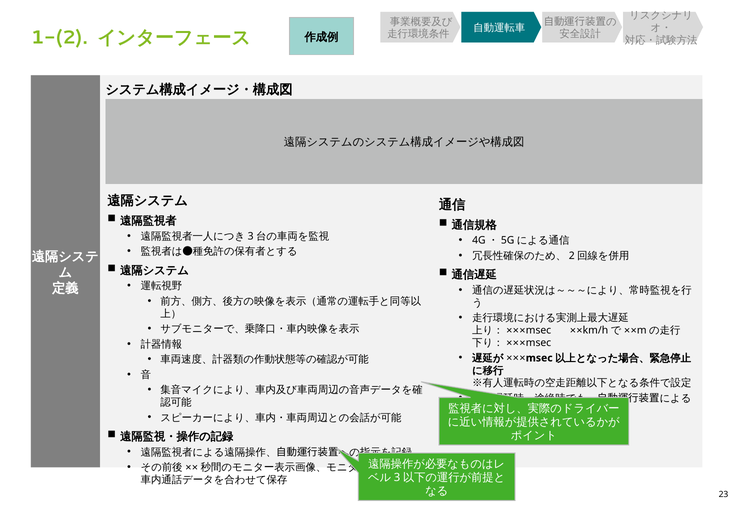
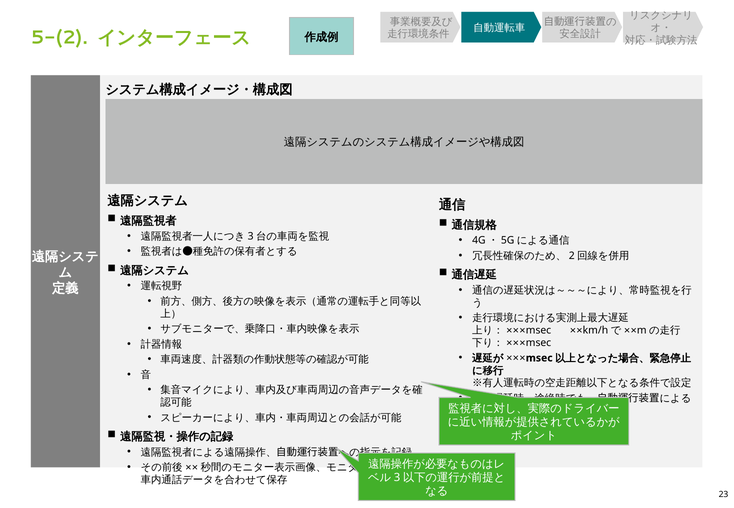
1-(2: 1-(2 -> 5-(2
